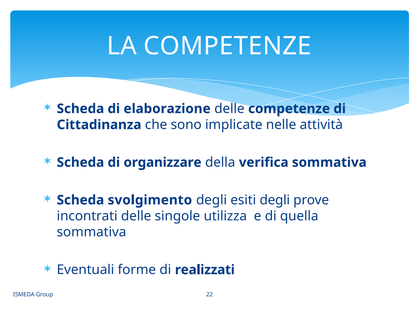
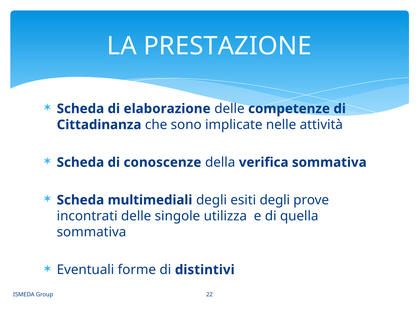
LA COMPETENZE: COMPETENZE -> PRESTAZIONE
organizzare: organizzare -> conoscenze
svolgimento: svolgimento -> multimediali
realizzati: realizzati -> distintivi
